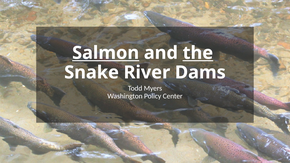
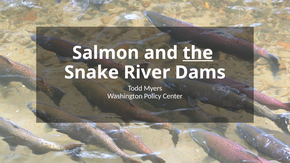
Salmon underline: present -> none
